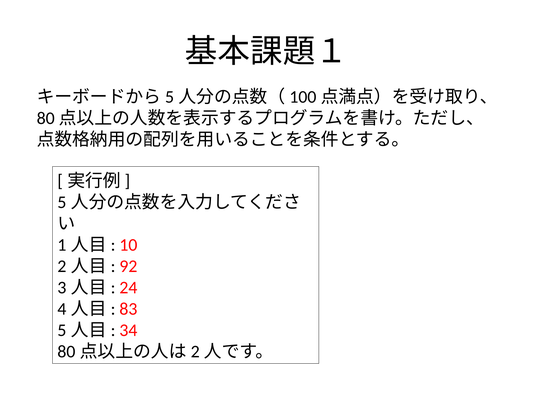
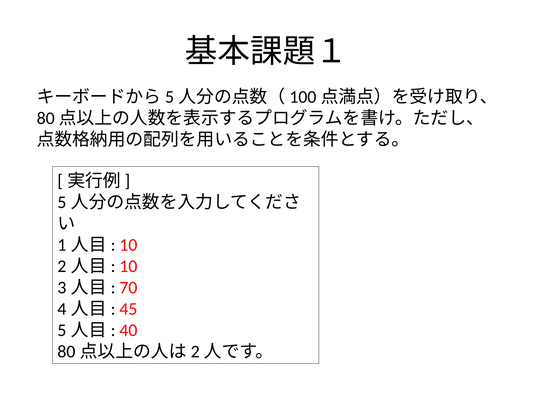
92 at (128, 266): 92 -> 10
24: 24 -> 70
83: 83 -> 45
34: 34 -> 40
